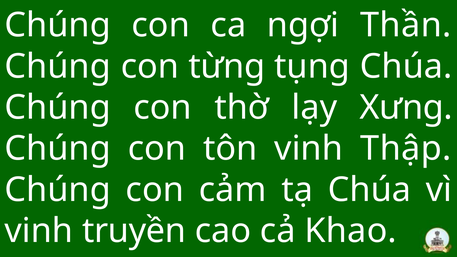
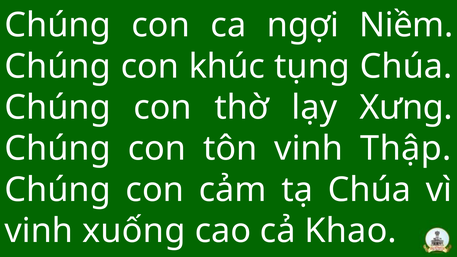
Thần: Thần -> Niềm
từng: từng -> khúc
truyền: truyền -> xuống
